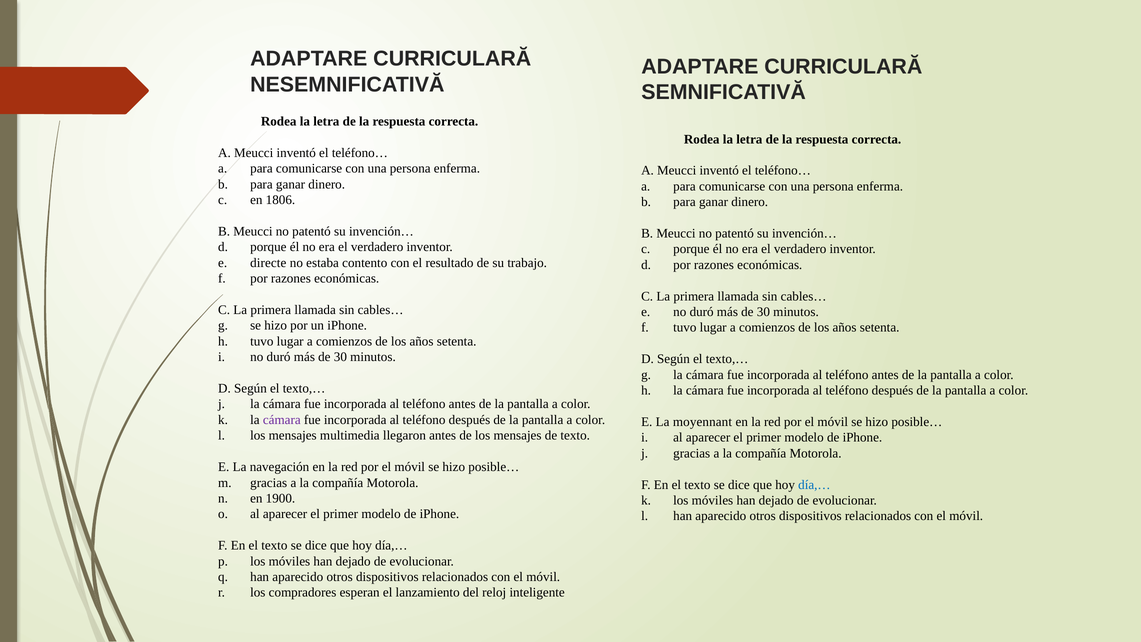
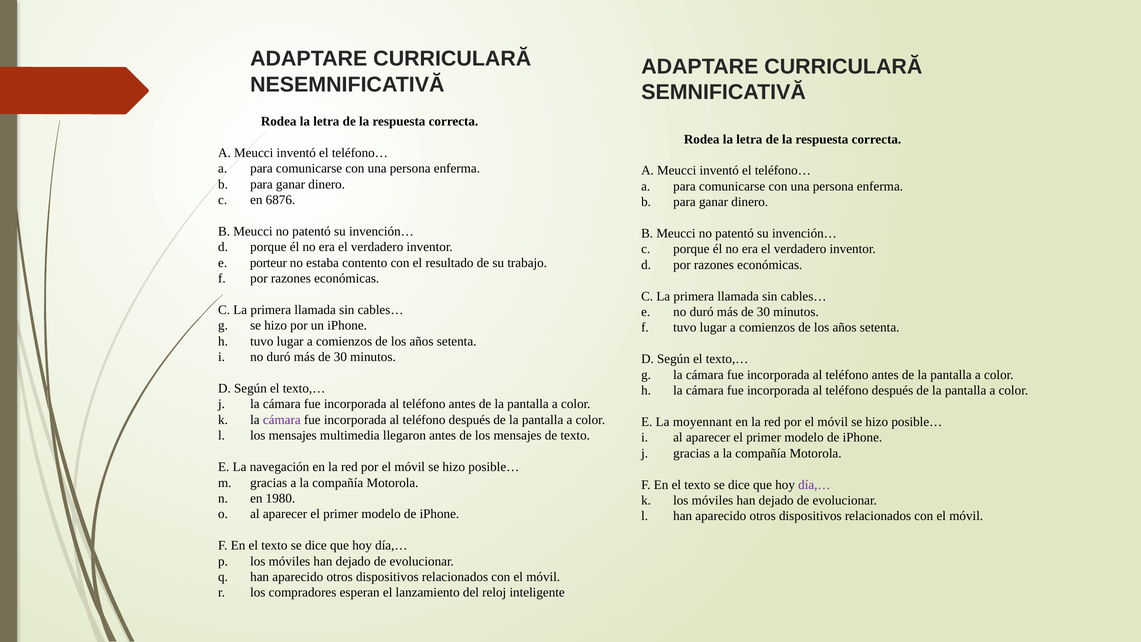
1806: 1806 -> 6876
directe: directe -> porteur
día,… at (814, 485) colour: blue -> purple
1900: 1900 -> 1980
